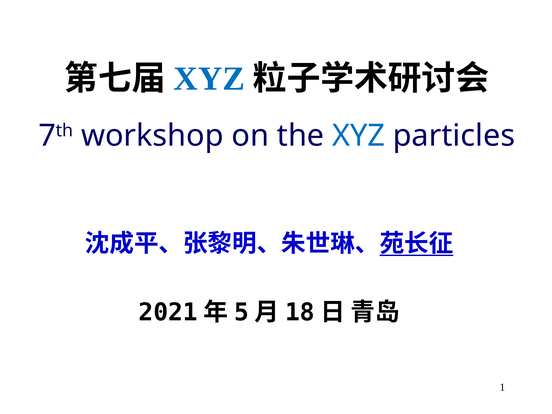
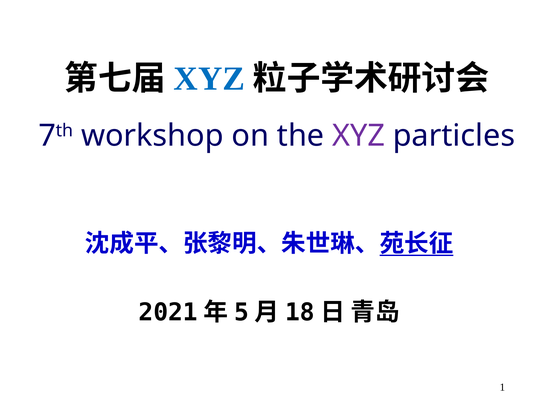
XYZ at (359, 136) colour: blue -> purple
